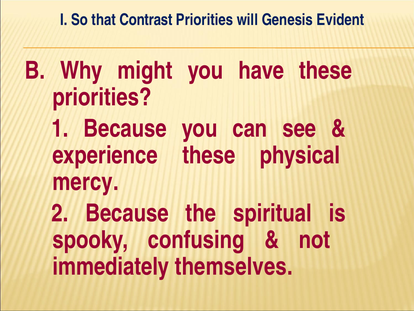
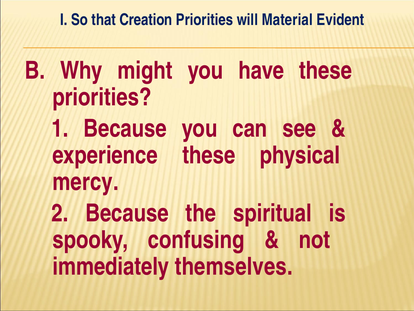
Contrast: Contrast -> Creation
Genesis: Genesis -> Material
